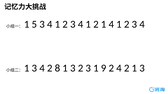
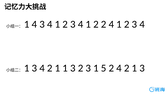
1 5: 5 -> 4
1 2 1: 1 -> 2
3 4 2 8: 8 -> 1
9: 9 -> 5
